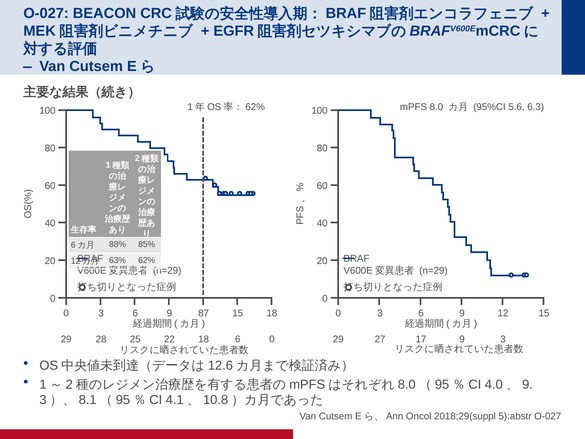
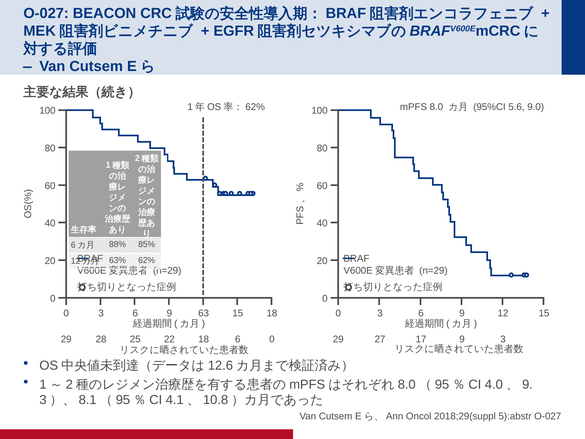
6.3: 6.3 -> 9.0
87: 87 -> 63
